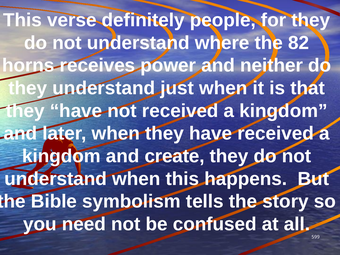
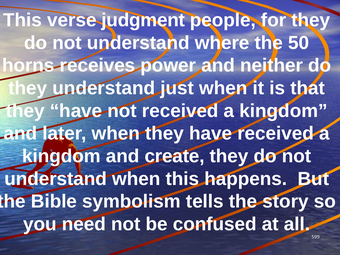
definitely: definitely -> judgment
82: 82 -> 50
